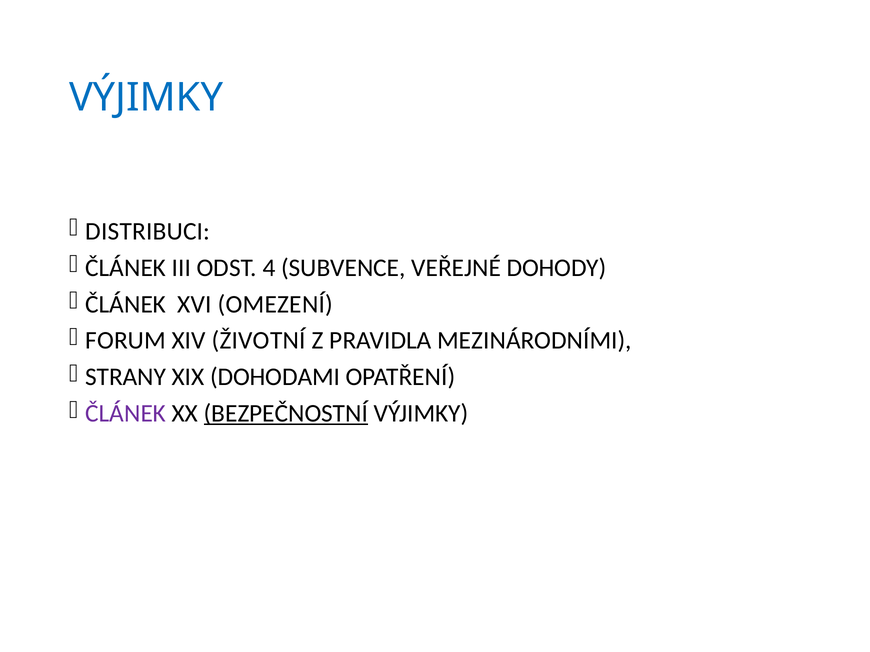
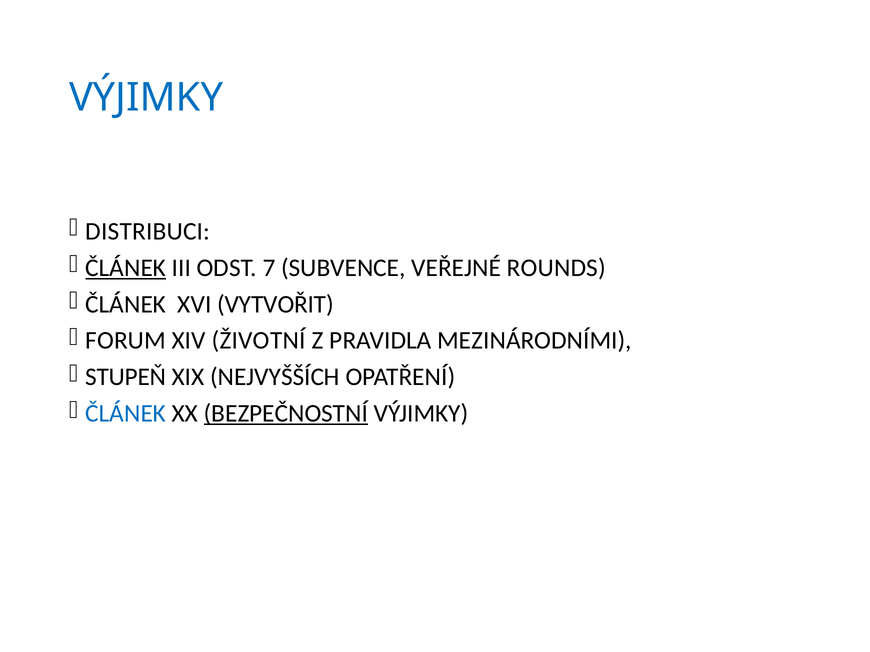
ČLÁNEK at (126, 268) underline: none -> present
4: 4 -> 7
DOHODY: DOHODY -> ROUNDS
OMEZENÍ: OMEZENÍ -> VYTVOŘIT
STRANY: STRANY -> STUPEŇ
DOHODAMI: DOHODAMI -> NEJVYŠŠÍCH
ČLÁNEK at (126, 414) colour: purple -> blue
